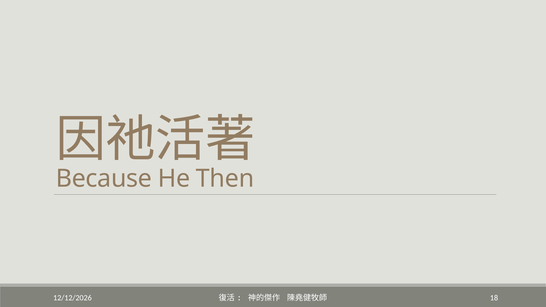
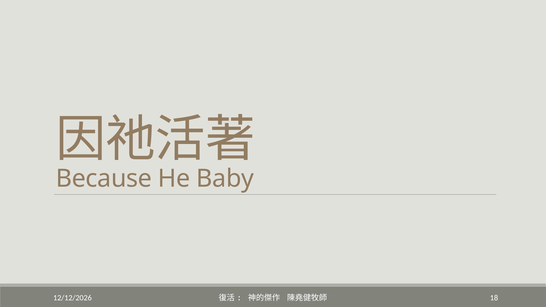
Then: Then -> Baby
